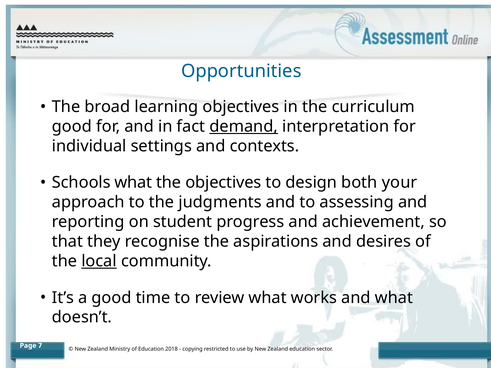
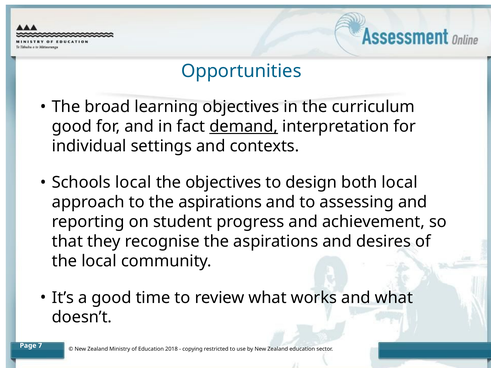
Schools what: what -> local
both your: your -> local
to the judgments: judgments -> aspirations
local at (99, 261) underline: present -> none
